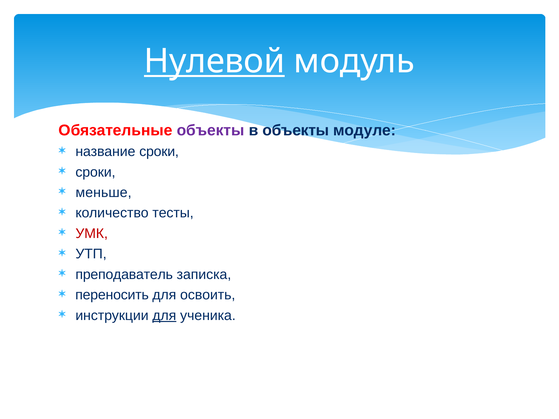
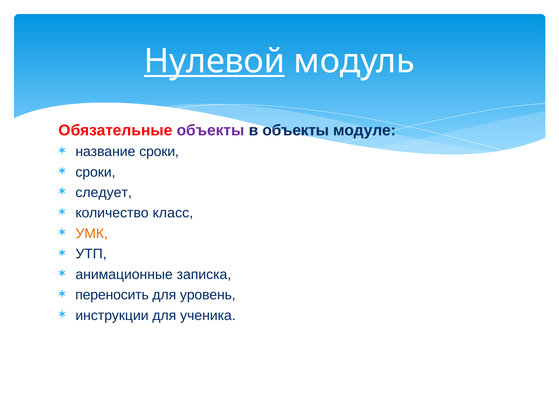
меньше: меньше -> следует
тесты: тесты -> класс
УМК colour: red -> orange
преподаватель: преподаватель -> анимационные
освоить: освоить -> уровень
для at (164, 316) underline: present -> none
